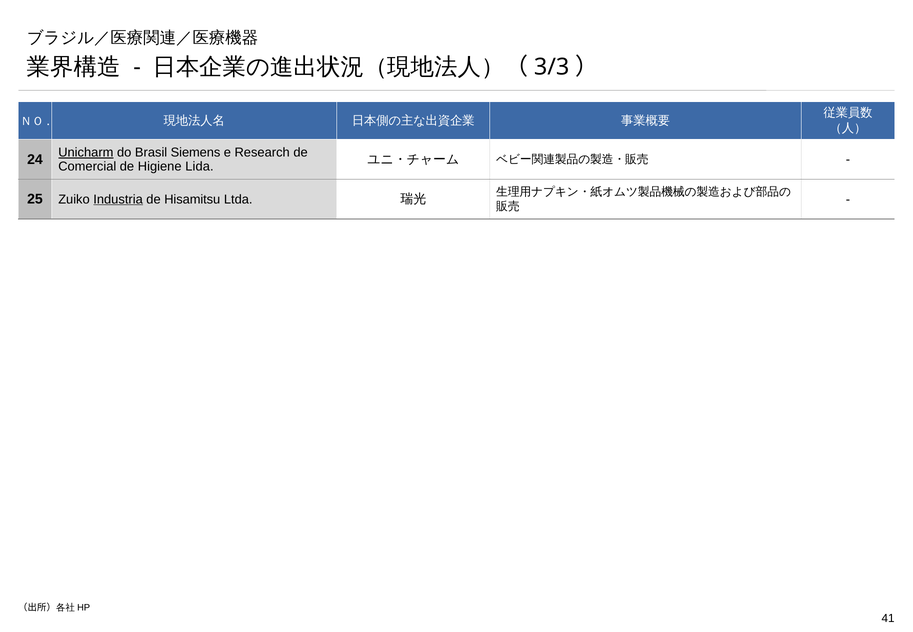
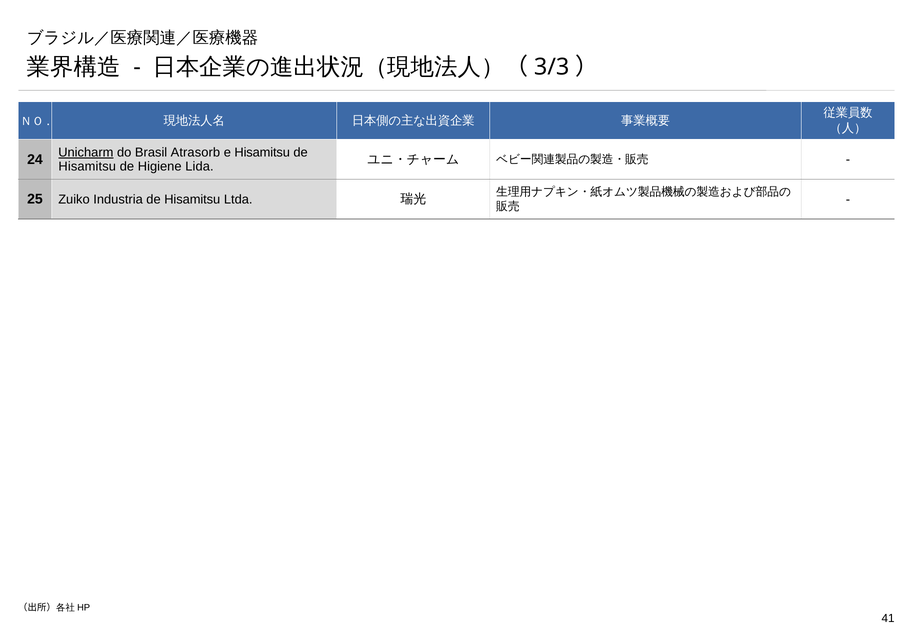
Siemens: Siemens -> Atrasorb
e Research: Research -> Hisamitsu
Comercial at (87, 167): Comercial -> Hisamitsu
Industria underline: present -> none
